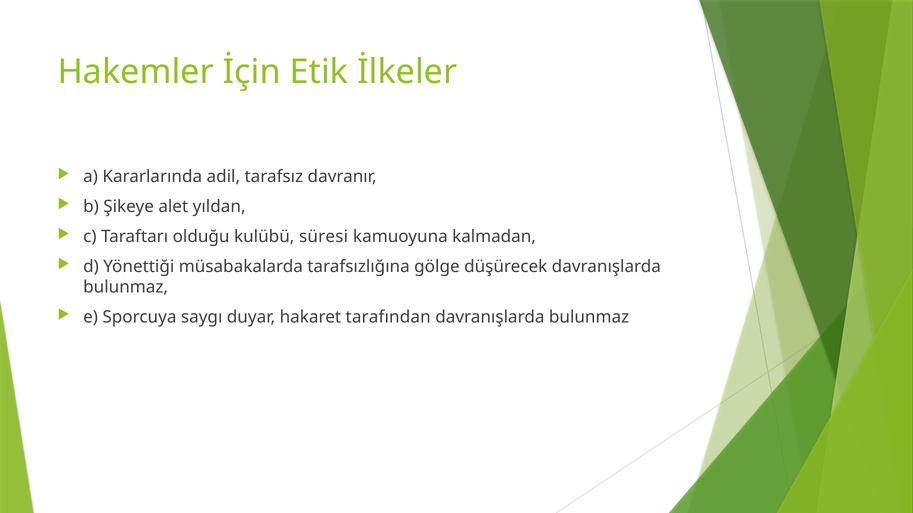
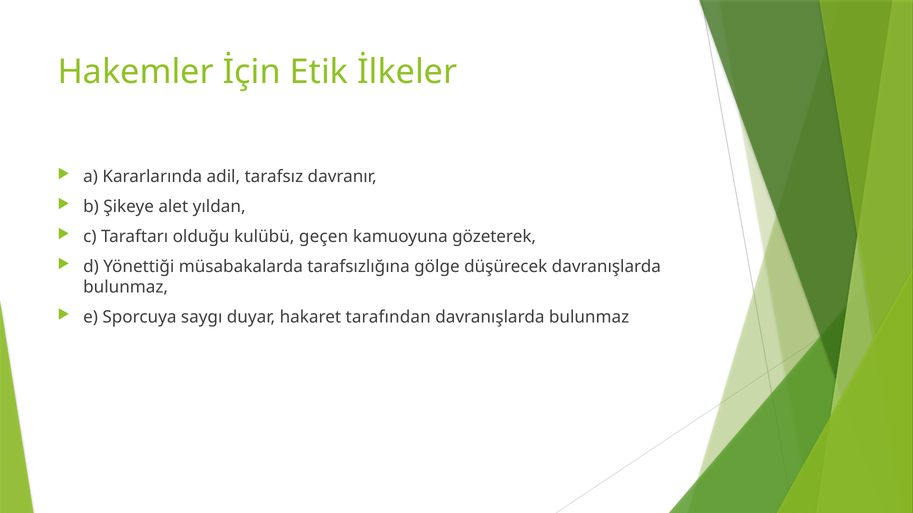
süresi: süresi -> geçen
kalmadan: kalmadan -> gözeterek
